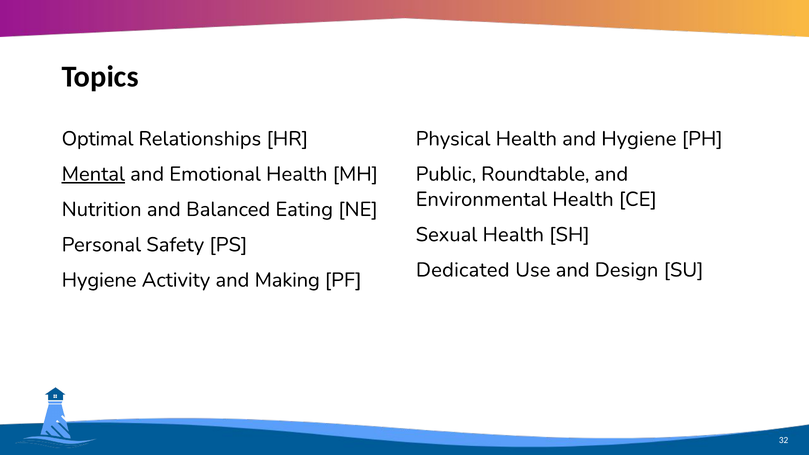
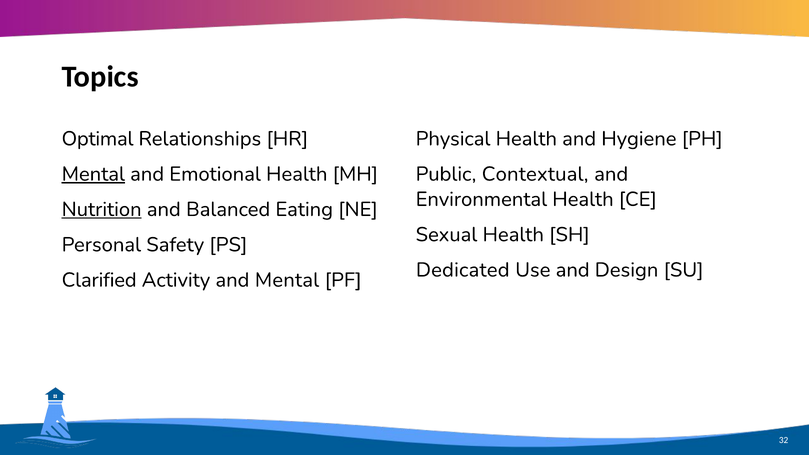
Roundtable: Roundtable -> Contextual
Nutrition underline: none -> present
Hygiene at (99, 280): Hygiene -> Clarified
and Making: Making -> Mental
